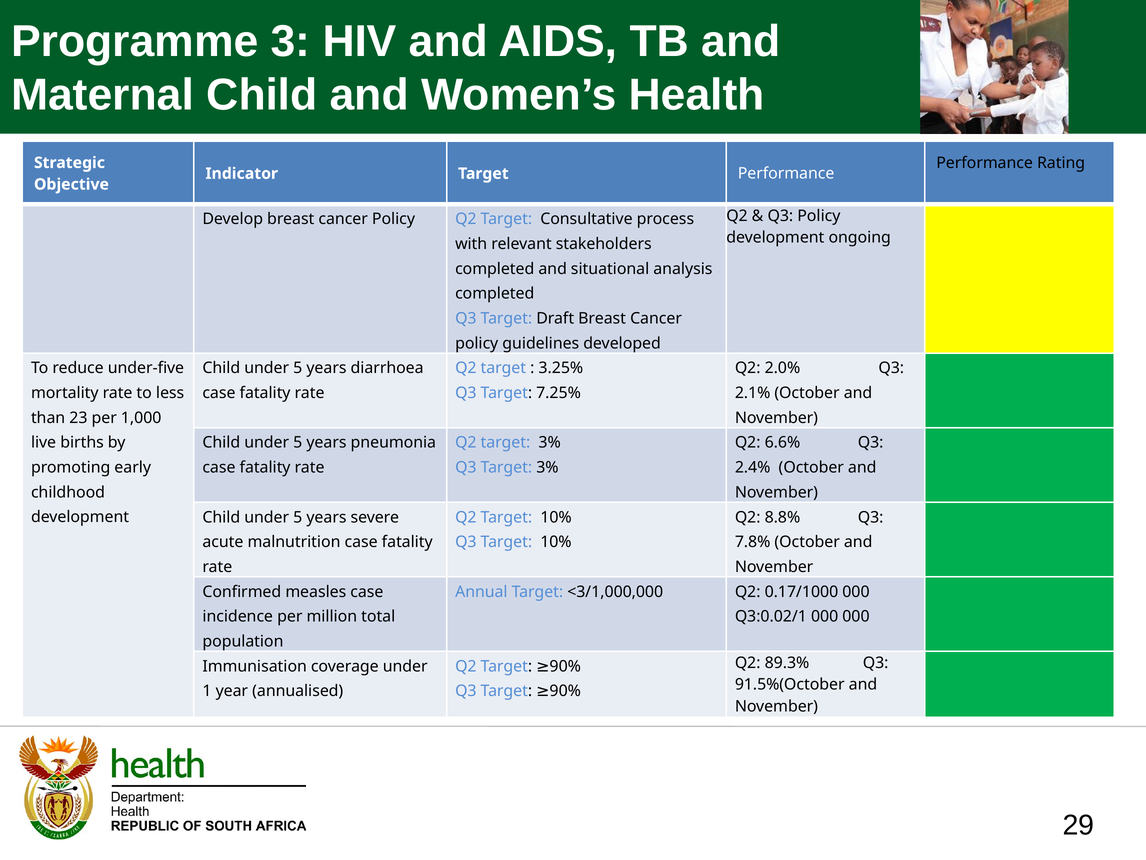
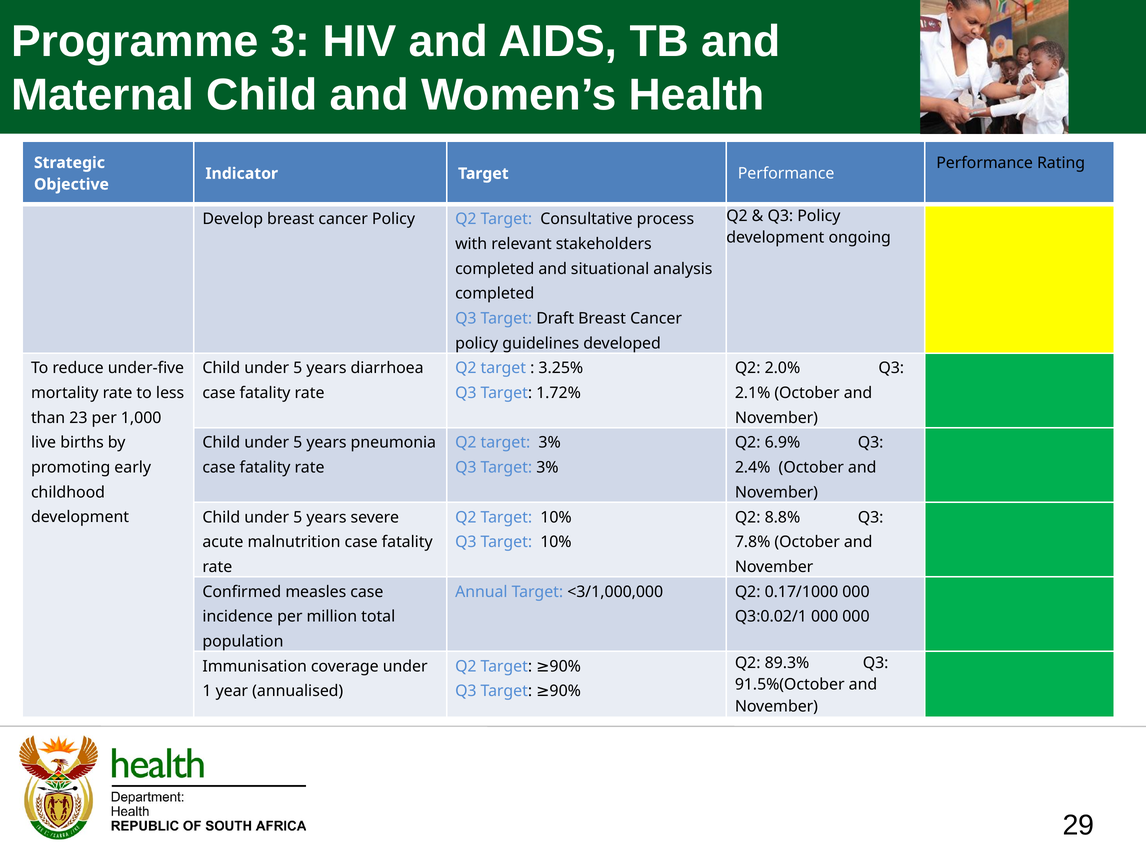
7.25%: 7.25% -> 1.72%
6.6%: 6.6% -> 6.9%
